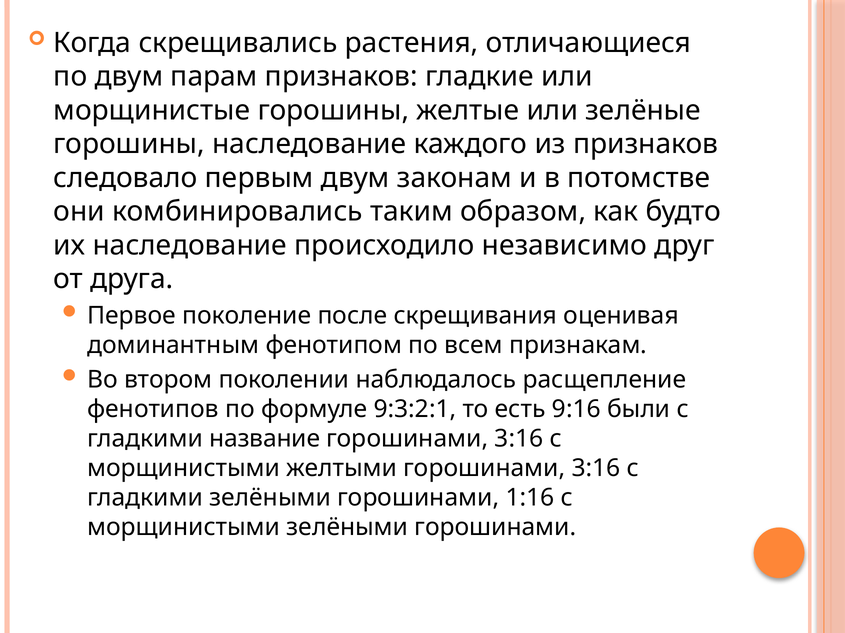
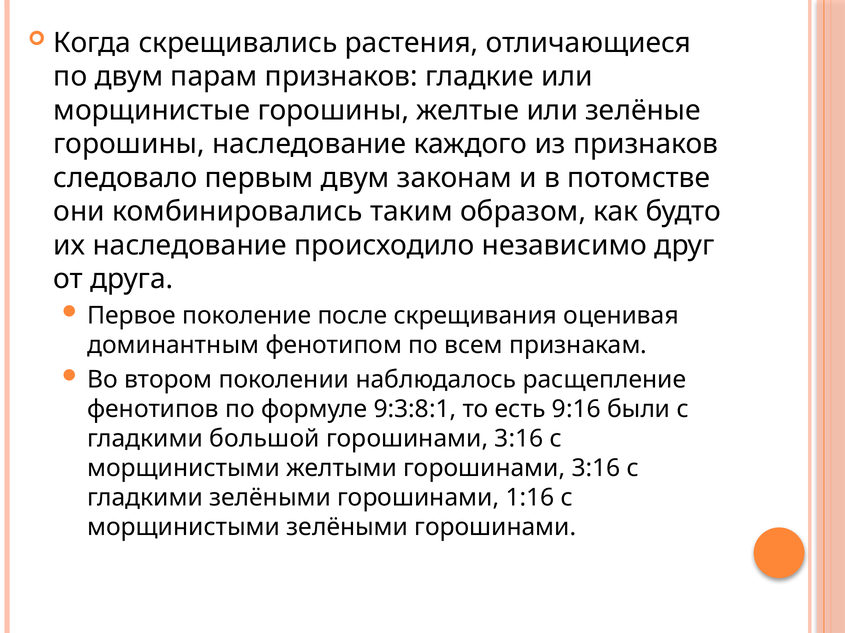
9:3:2:1: 9:3:2:1 -> 9:3:8:1
название: название -> большой
